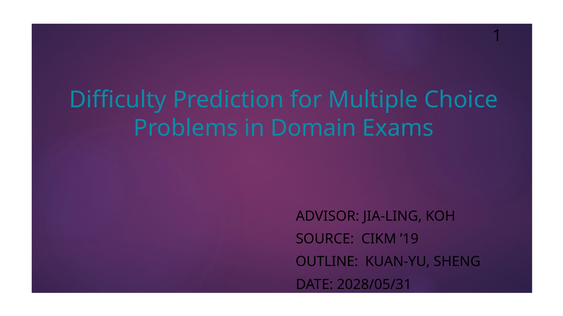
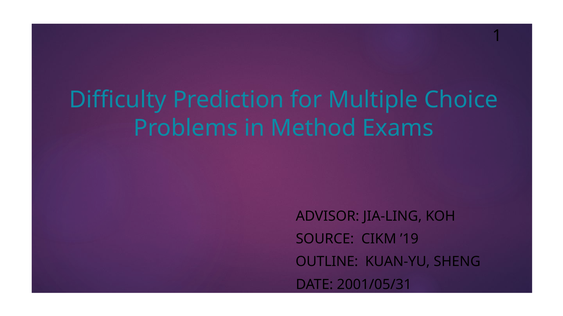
Domain: Domain -> Method
2028/05/31: 2028/05/31 -> 2001/05/31
